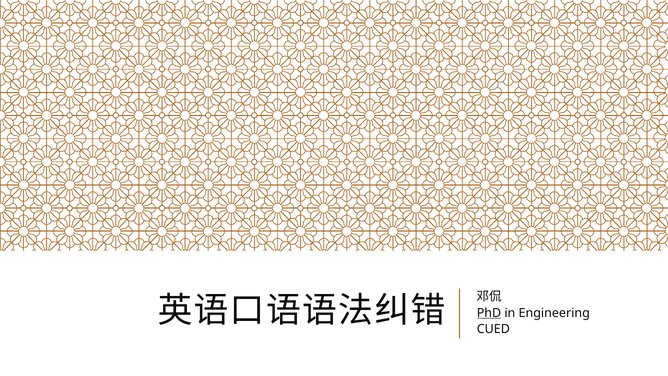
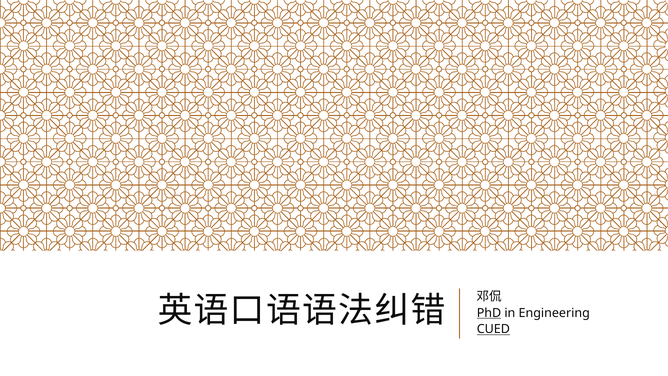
CUED underline: none -> present
